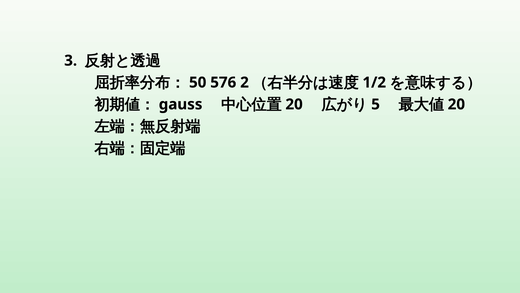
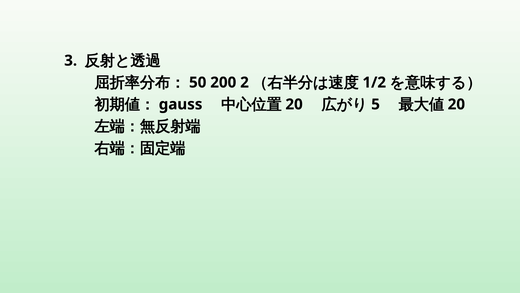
576: 576 -> 200
